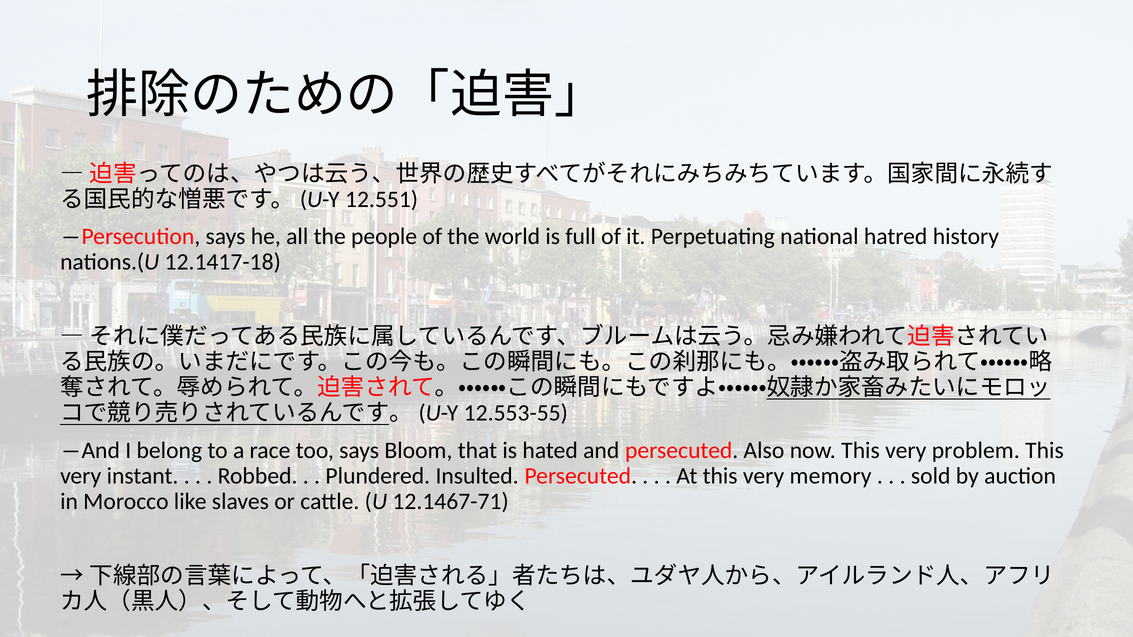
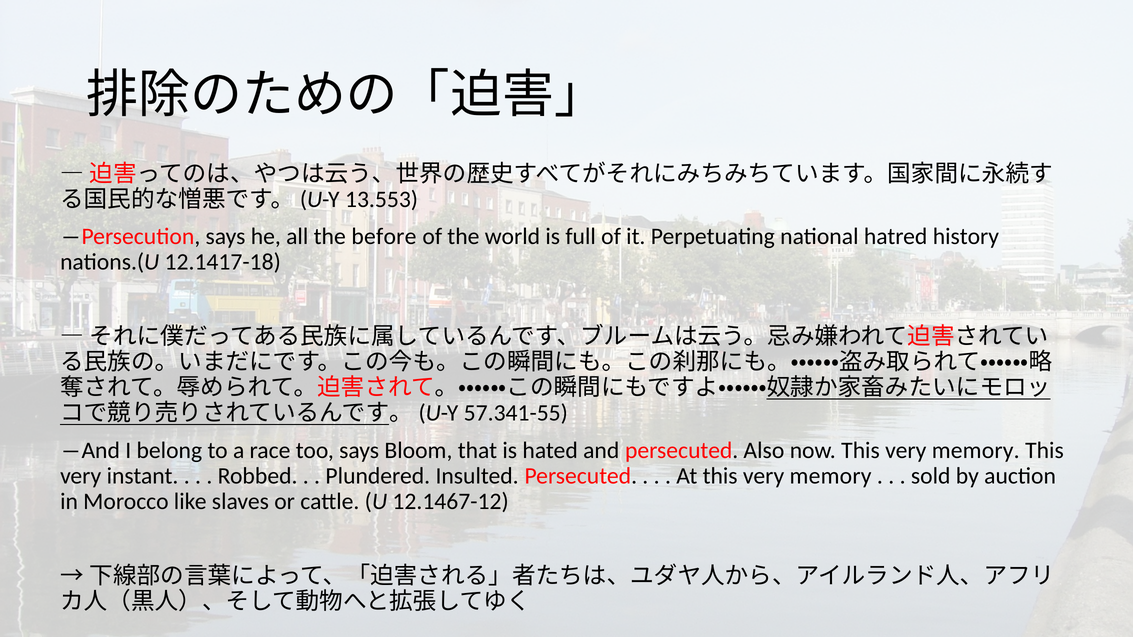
12.551: 12.551 -> 13.553
people: people -> before
12.553-55: 12.553-55 -> 57.341-55
now This very problem: problem -> memory
12.1467-71: 12.1467-71 -> 12.1467-12
